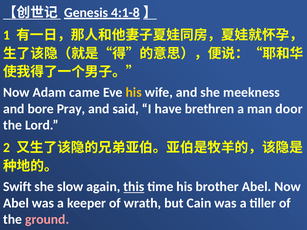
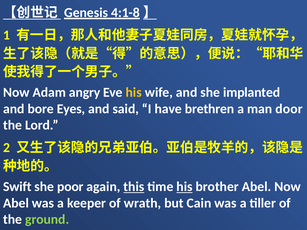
came: came -> angry
meekness: meekness -> implanted
Pray: Pray -> Eyes
slow: slow -> poor
his at (184, 187) underline: none -> present
ground colour: pink -> light green
